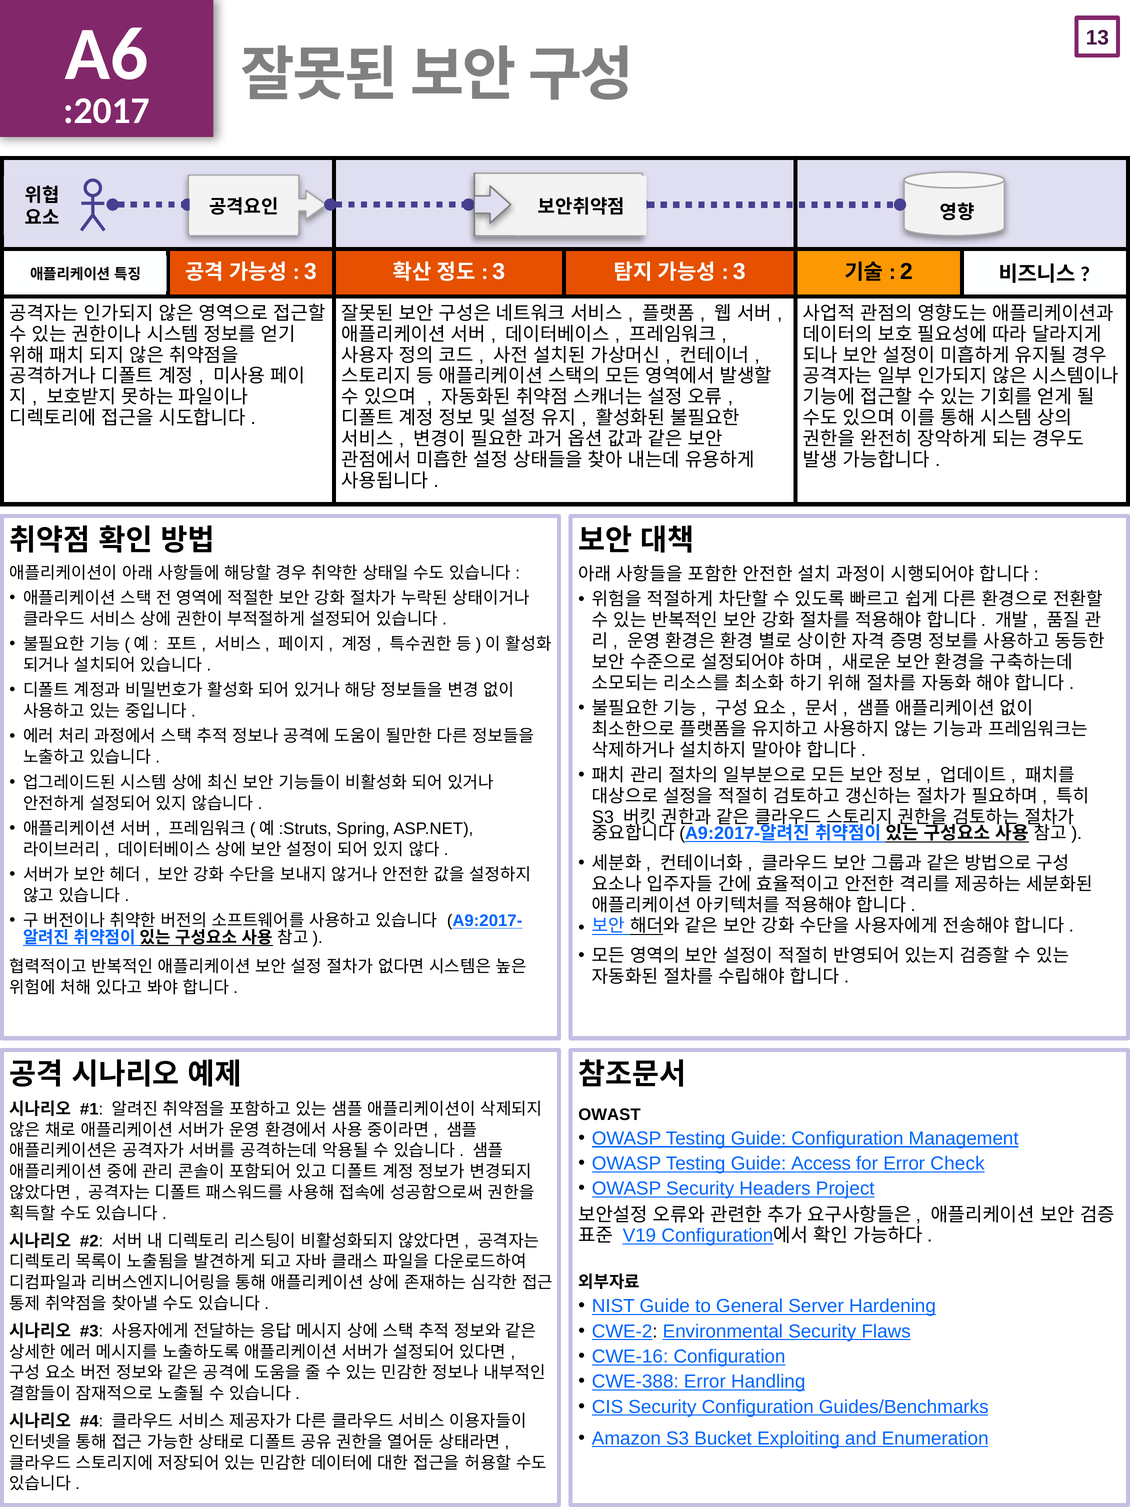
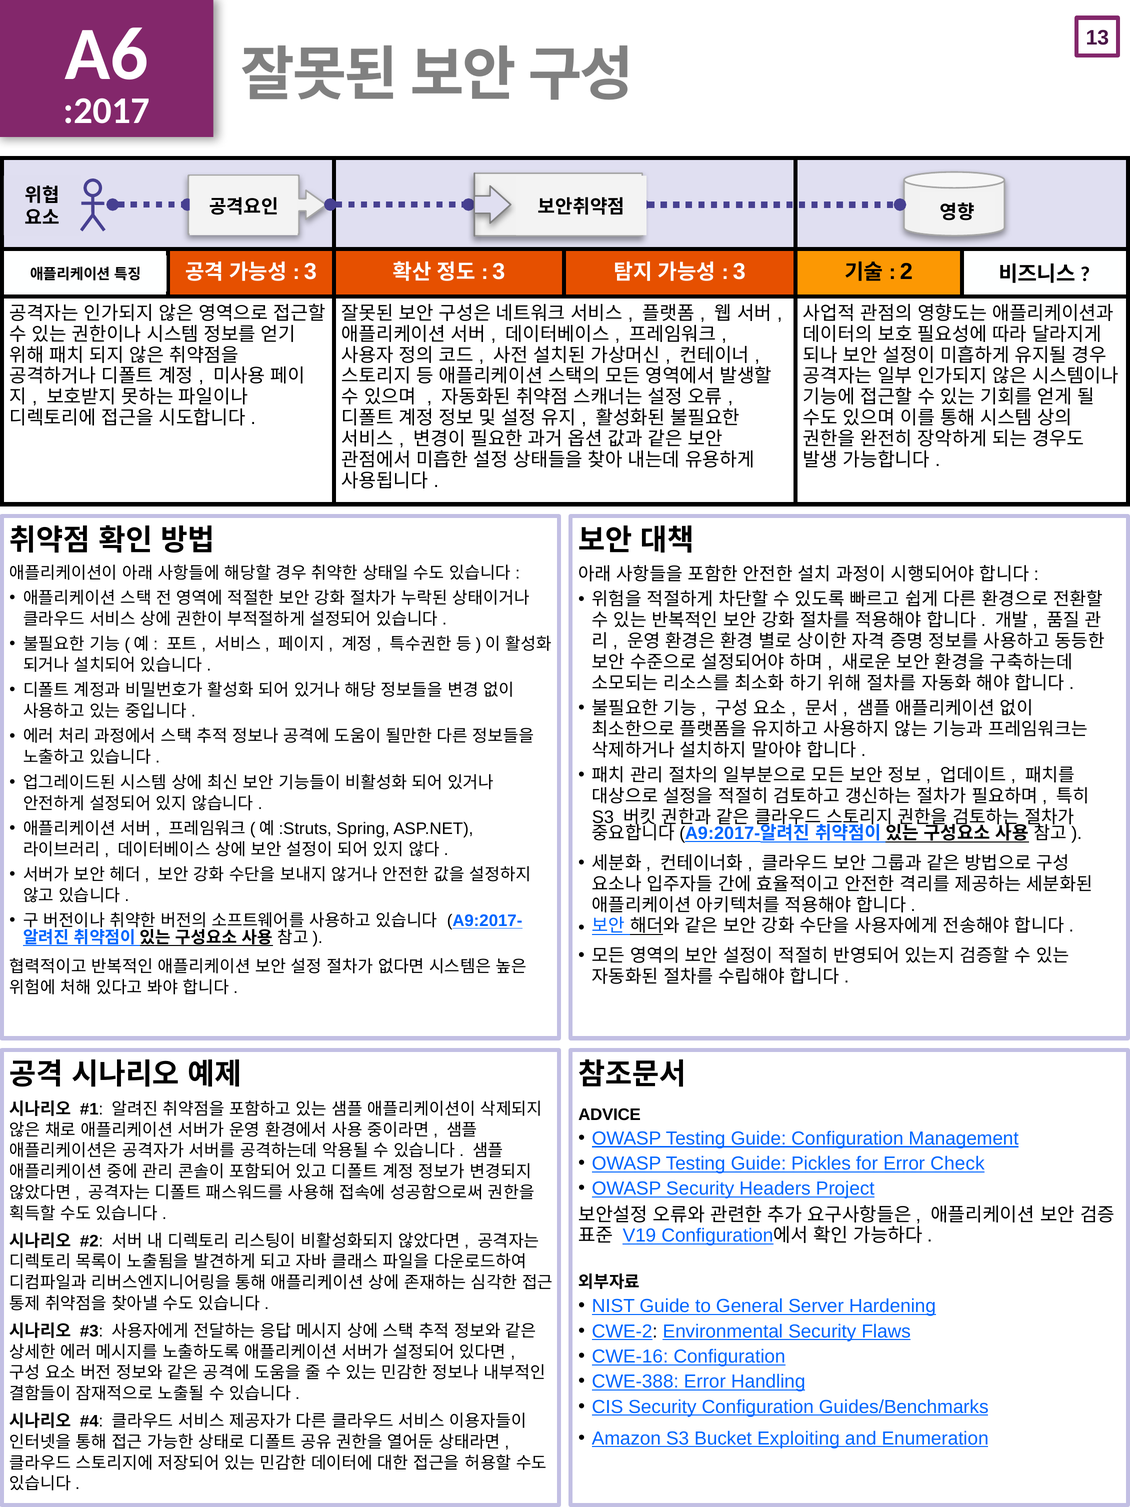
OWAST: OWAST -> ADVICE
Access: Access -> Pickles
